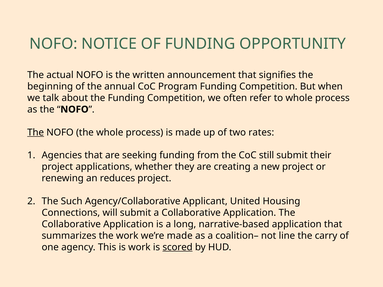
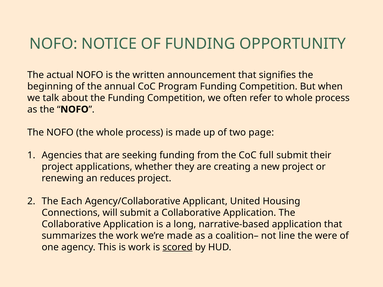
The at (36, 132) underline: present -> none
rates: rates -> page
still: still -> full
Such: Such -> Each
carry: carry -> were
